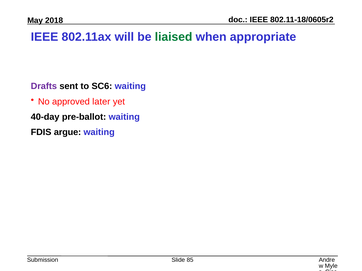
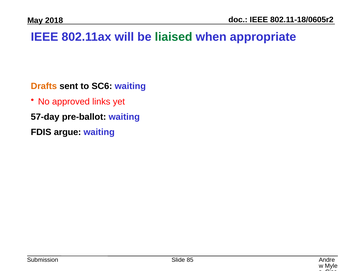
Drafts colour: purple -> orange
later: later -> links
40-day: 40-day -> 57-day
